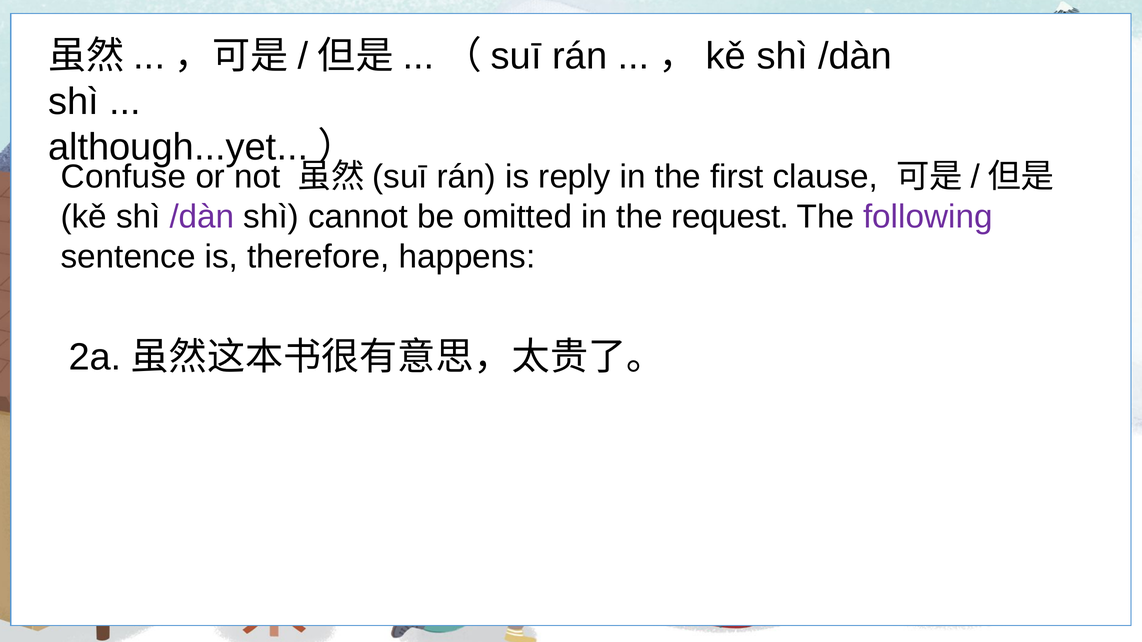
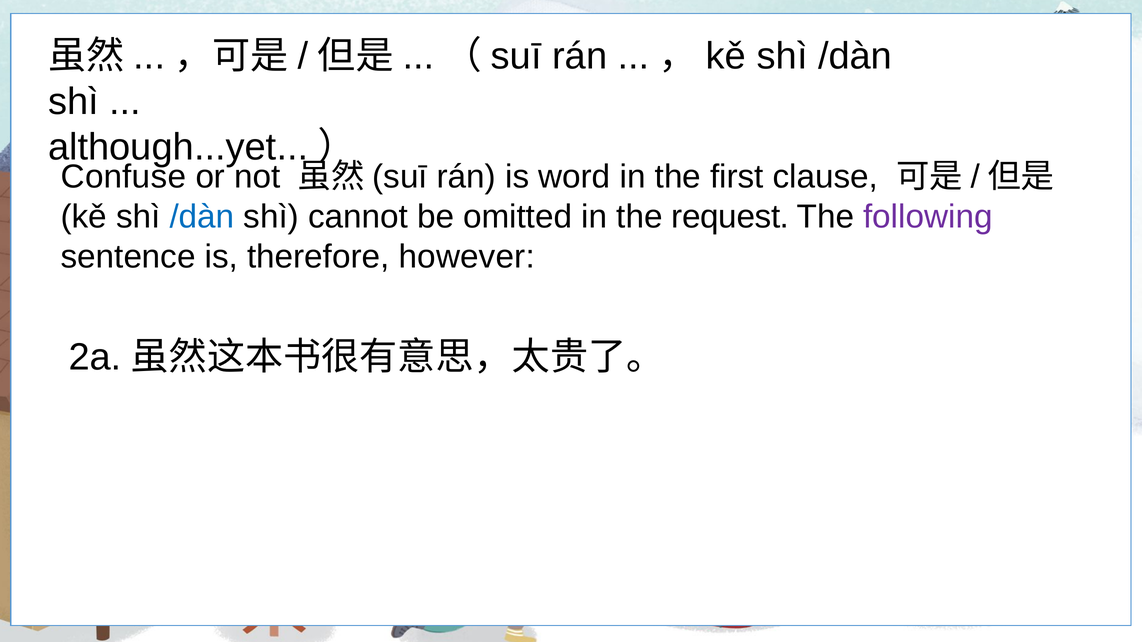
reply: reply -> word
/dàn at (202, 217) colour: purple -> blue
happens: happens -> however
